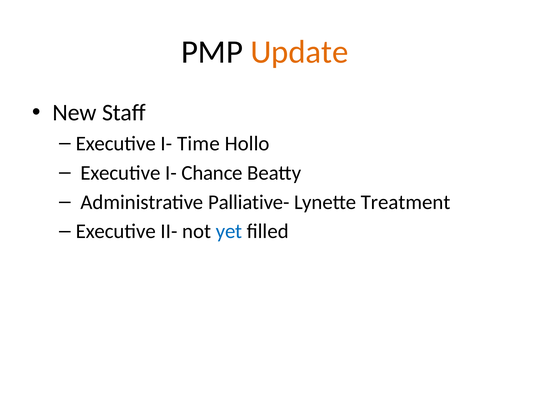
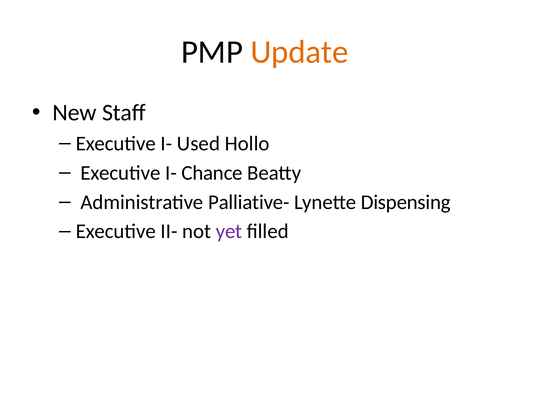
Time: Time -> Used
Treatment: Treatment -> Dispensing
yet colour: blue -> purple
